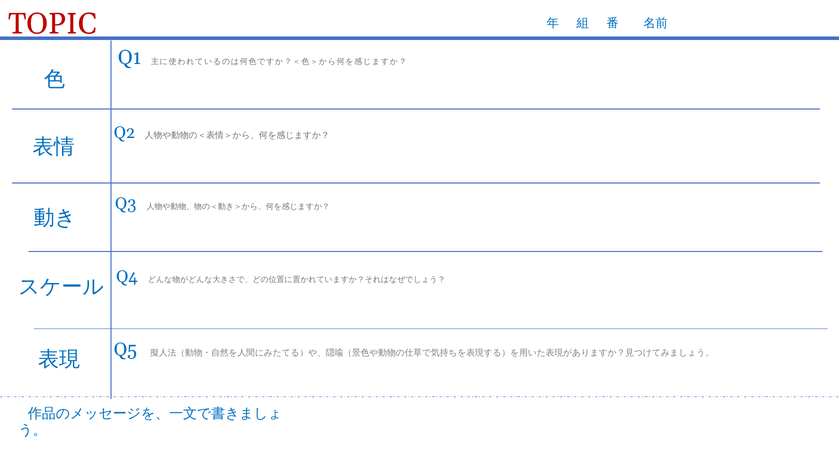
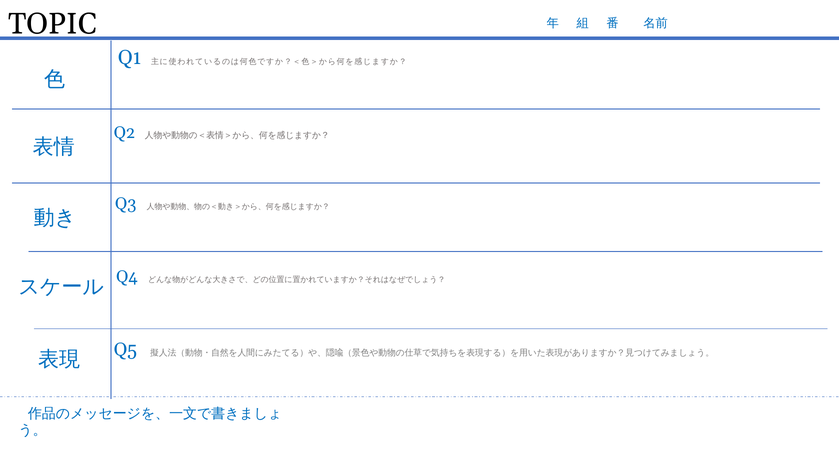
TOPIC colour: red -> black
